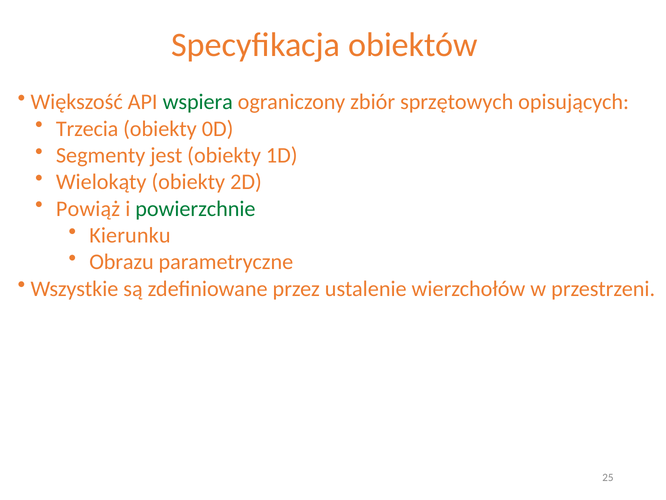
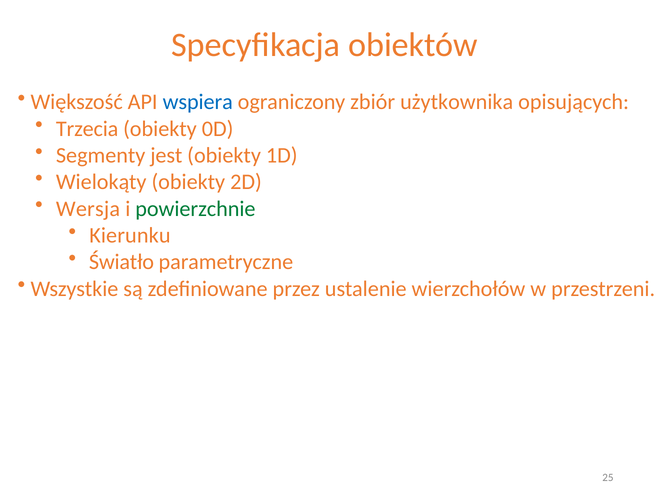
wspiera colour: green -> blue
sprzętowych: sprzętowych -> użytkownika
Powiąż: Powiąż -> Wersja
Obrazu: Obrazu -> Światło
